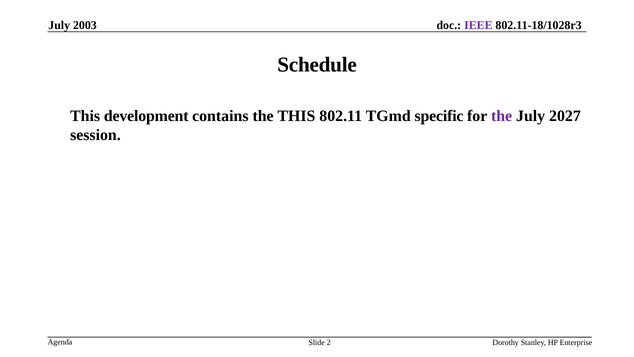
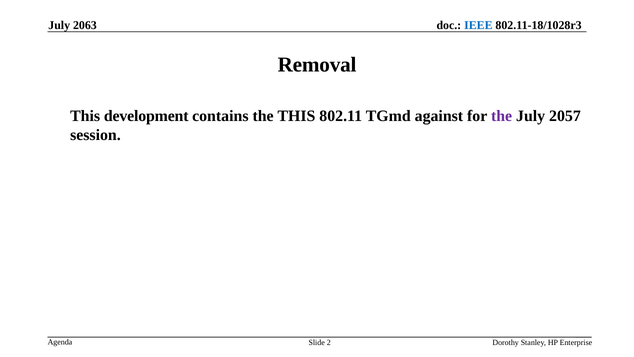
2003: 2003 -> 2063
IEEE colour: purple -> blue
Schedule: Schedule -> Removal
specific: specific -> against
2027: 2027 -> 2057
